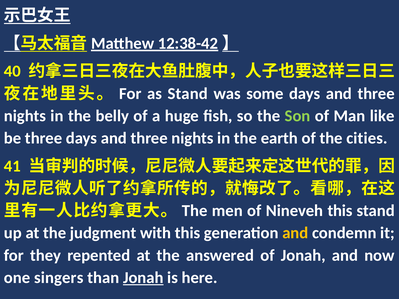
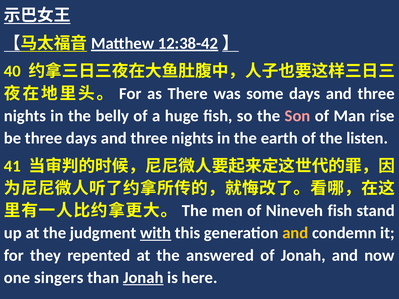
as Stand: Stand -> There
Son colour: light green -> pink
like: like -> rise
cities: cities -> listen
Nineveh this: this -> fish
with underline: none -> present
